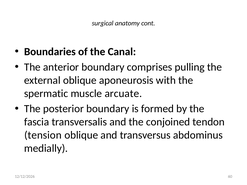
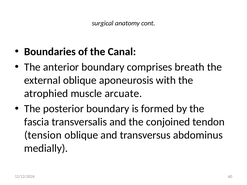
pulling: pulling -> breath
spermatic: spermatic -> atrophied
